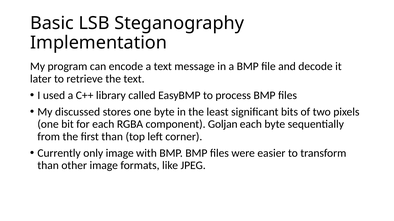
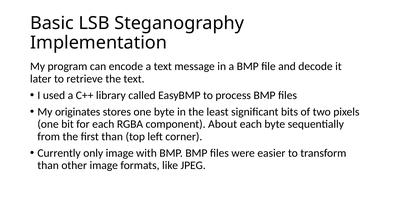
discussed: discussed -> originates
Goljan: Goljan -> About
